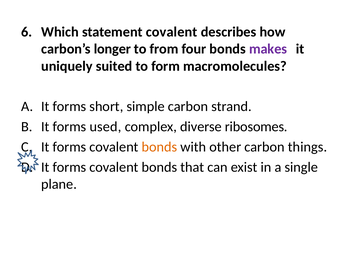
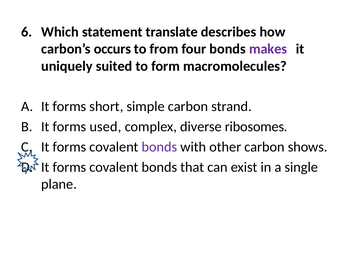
statement covalent: covalent -> translate
longer: longer -> occurs
bonds at (159, 147) colour: orange -> purple
things: things -> shows
